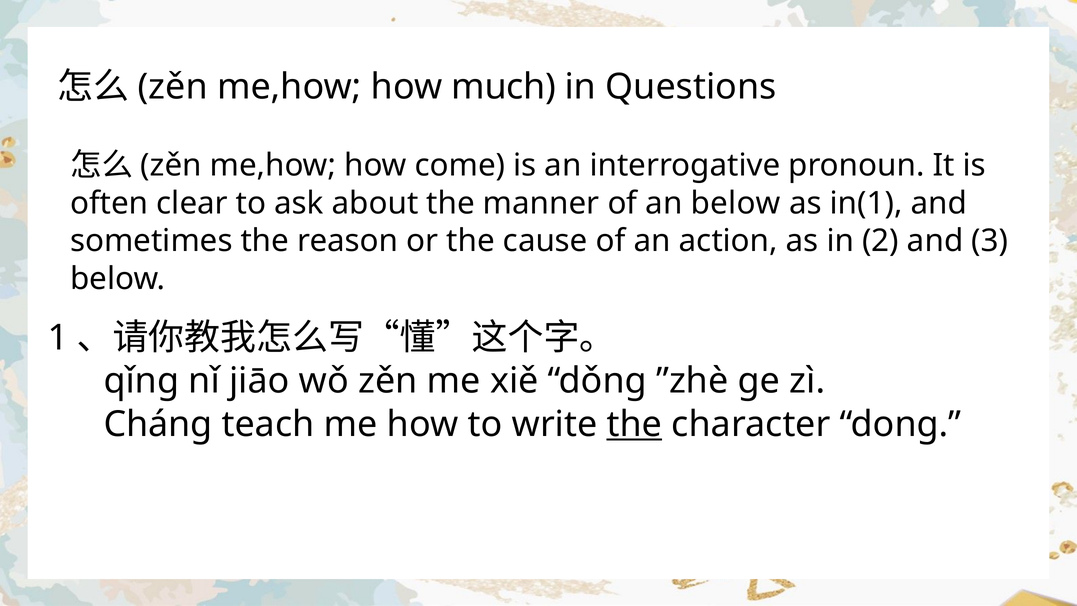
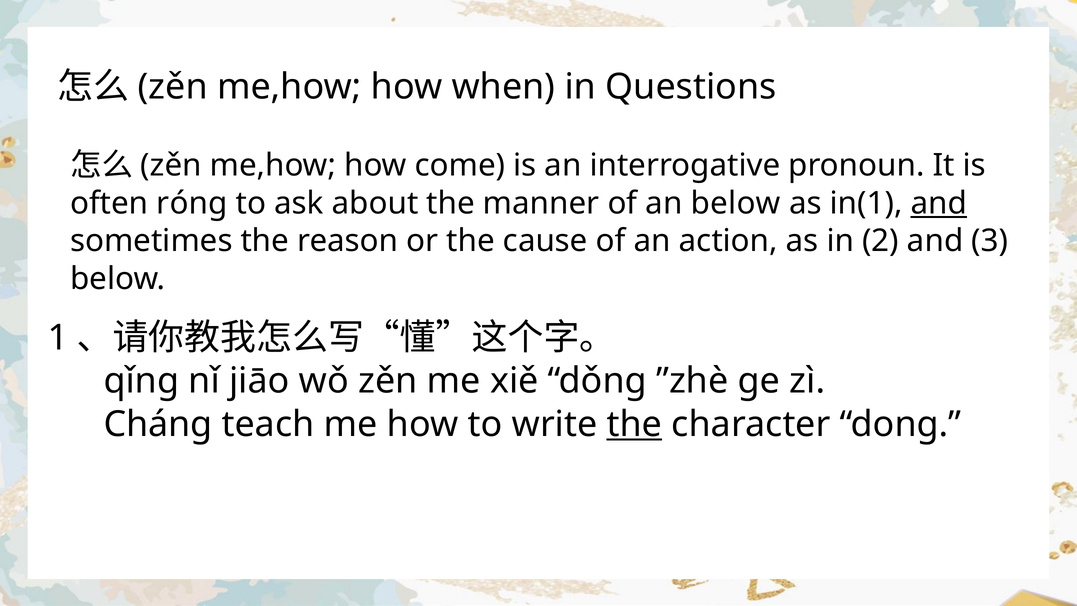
much: much -> when
clear: clear -> róng
and at (939, 203) underline: none -> present
